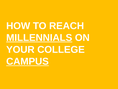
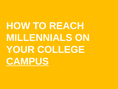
MILLENNIALS underline: present -> none
